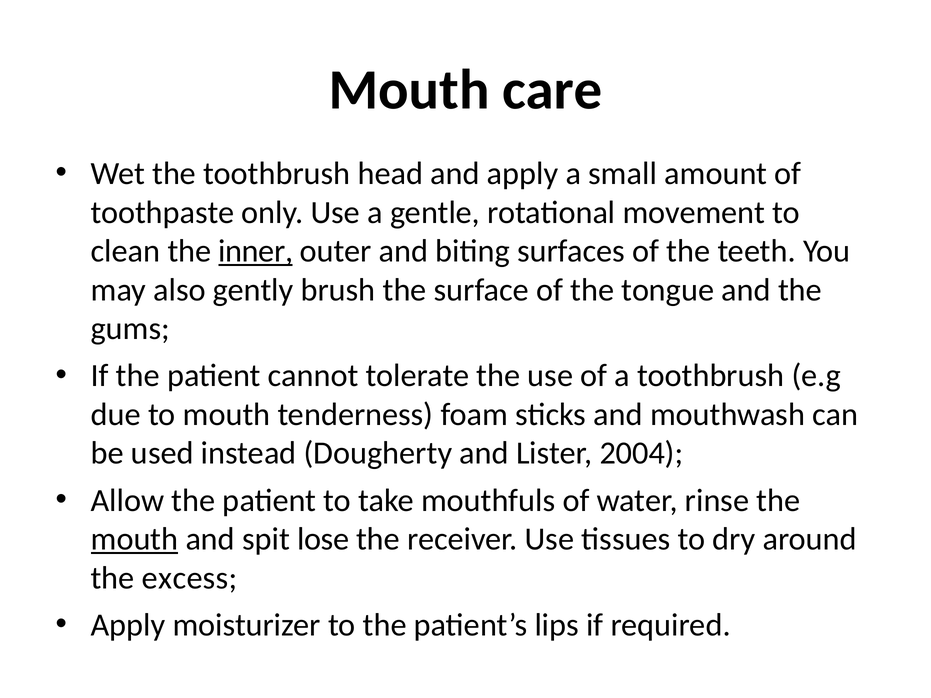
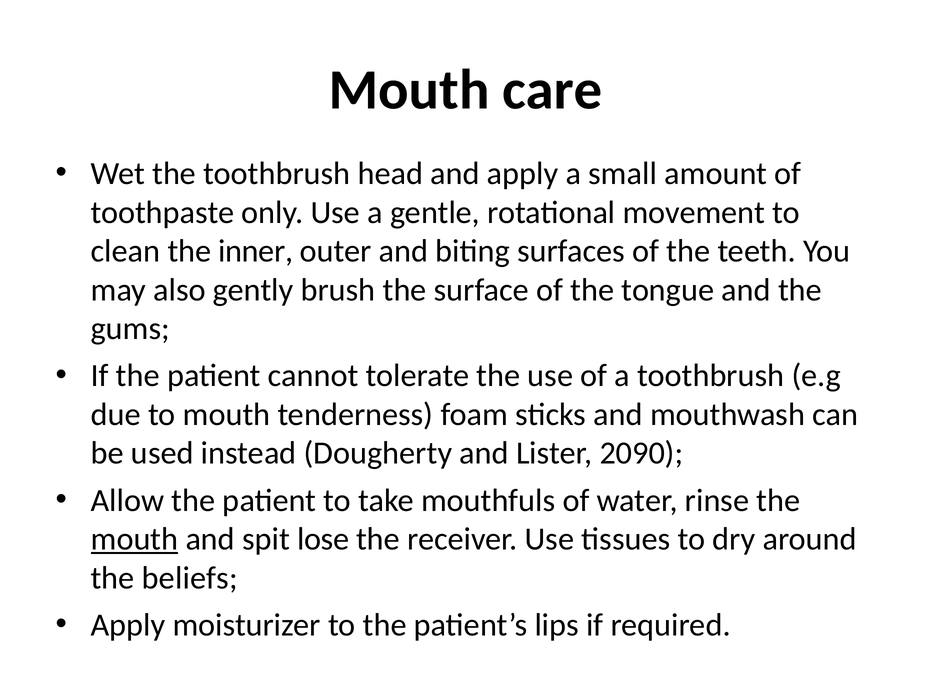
inner underline: present -> none
2004: 2004 -> 2090
excess: excess -> beliefs
